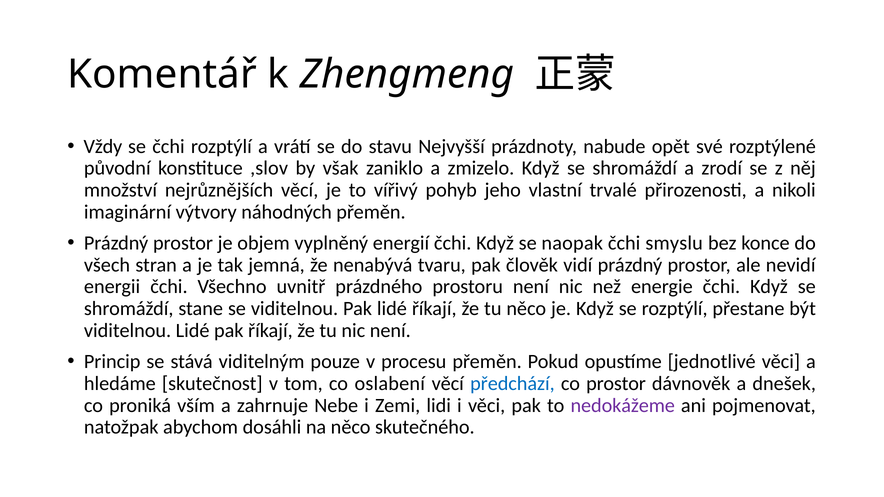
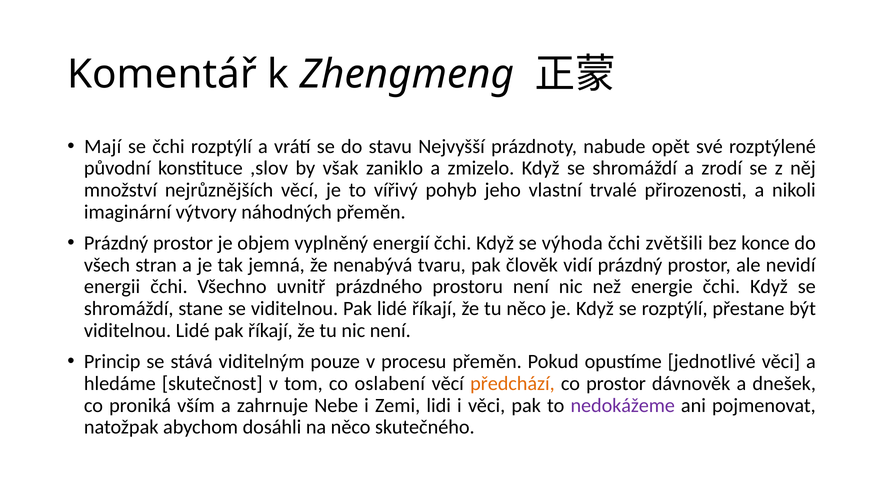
Vždy: Vždy -> Mají
naopak: naopak -> výhoda
smyslu: smyslu -> zvětšili
předchází colour: blue -> orange
